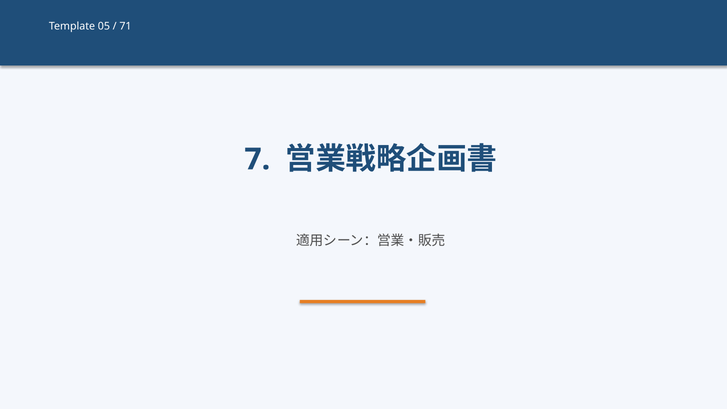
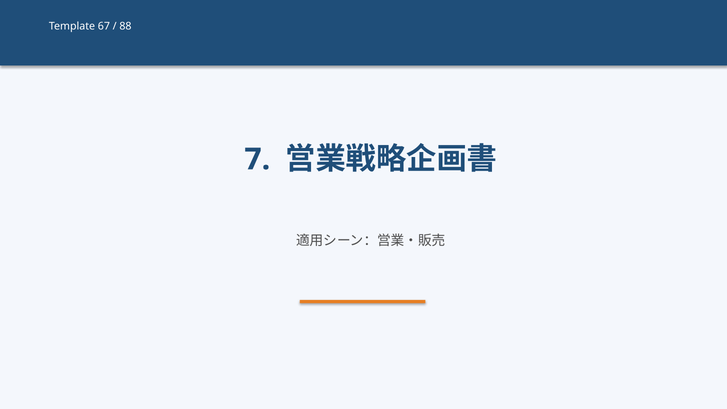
05: 05 -> 67
71: 71 -> 88
